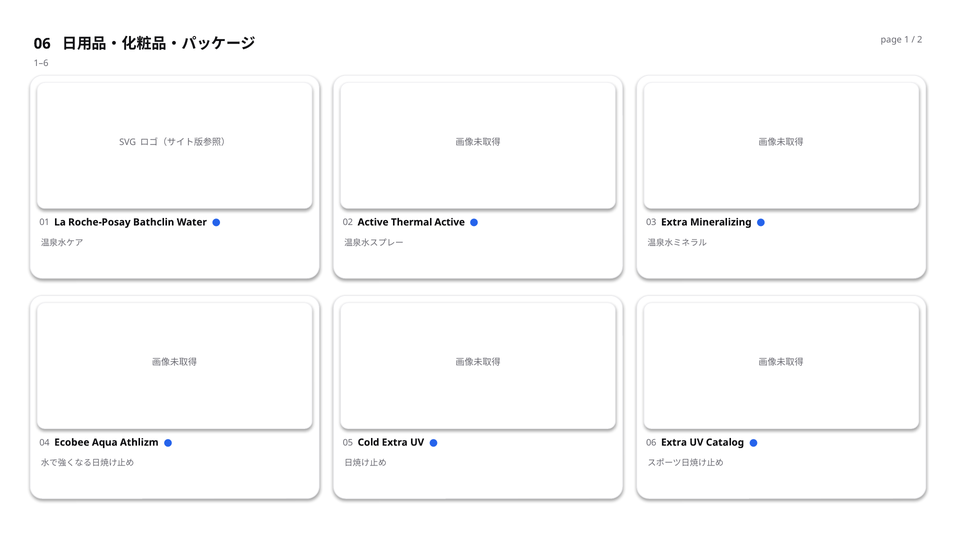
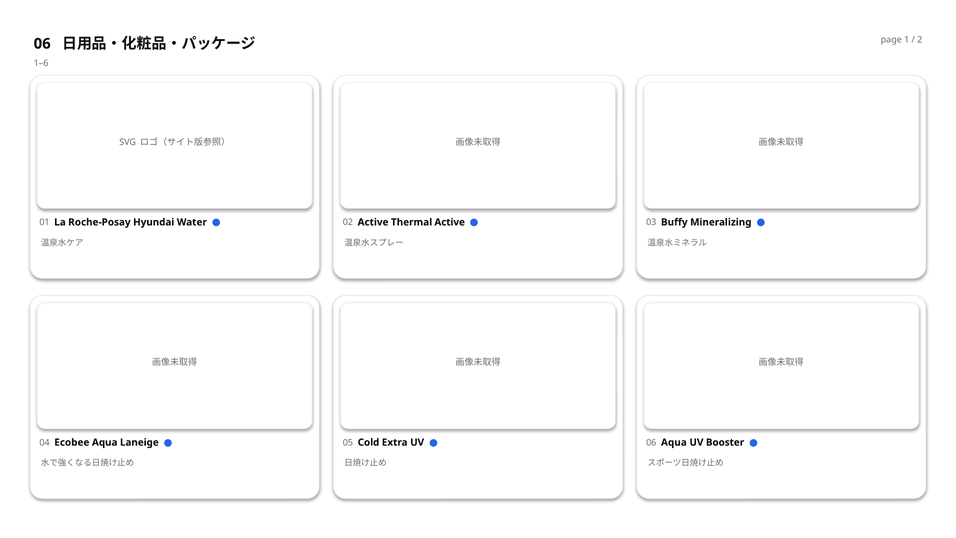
Bathclin: Bathclin -> Hyundai
03 Extra: Extra -> Buffy
Athlizm: Athlizm -> Laneige
06 Extra: Extra -> Aqua
Catalog: Catalog -> Booster
